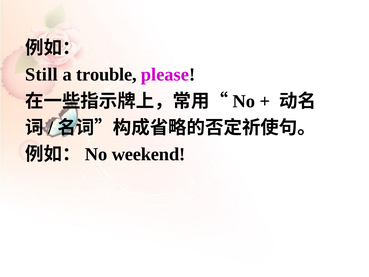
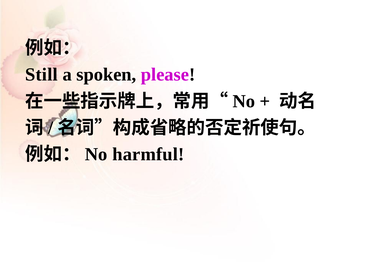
trouble: trouble -> spoken
weekend: weekend -> harmful
